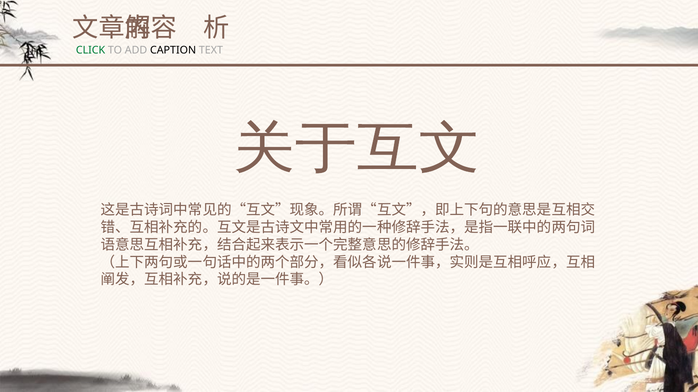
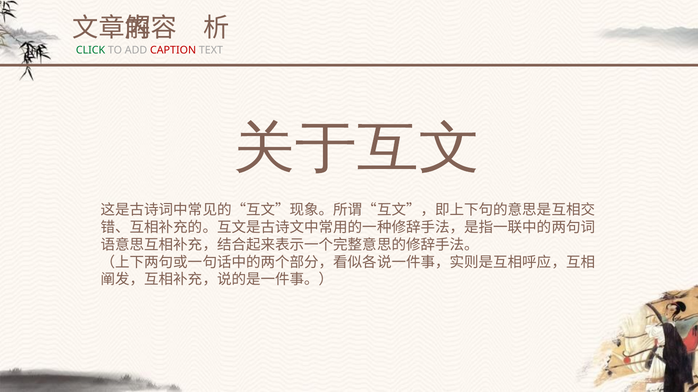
CAPTION colour: black -> red
